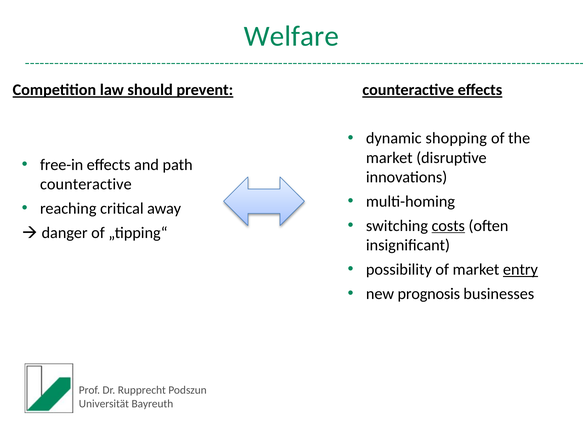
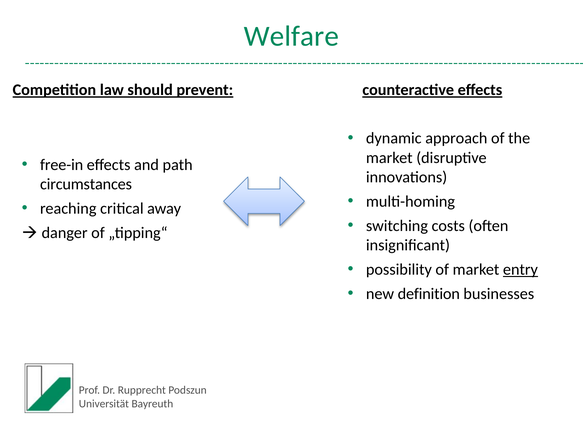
shopping: shopping -> approach
counteractive at (86, 184): counteractive -> circumstances
costs underline: present -> none
prognosis: prognosis -> definition
